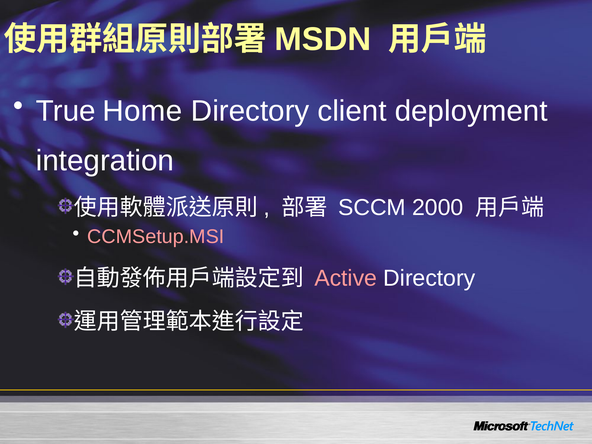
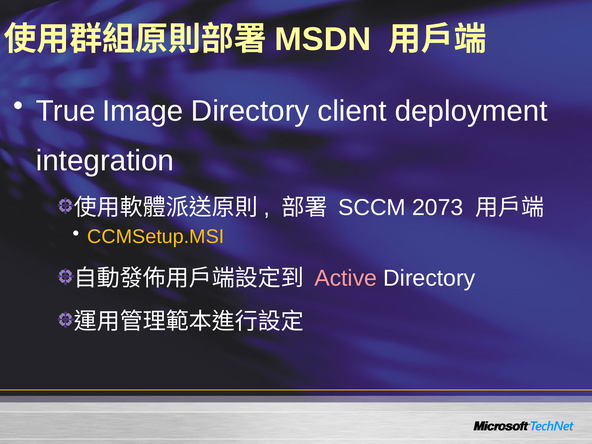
Home: Home -> Image
2000: 2000 -> 2073
CCMSetup.MSI colour: pink -> yellow
